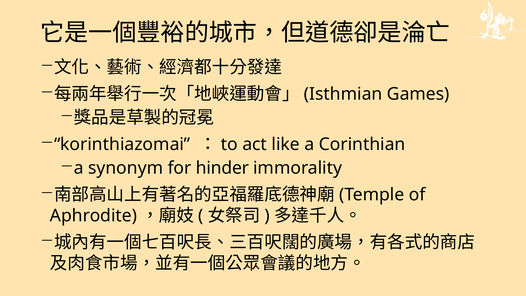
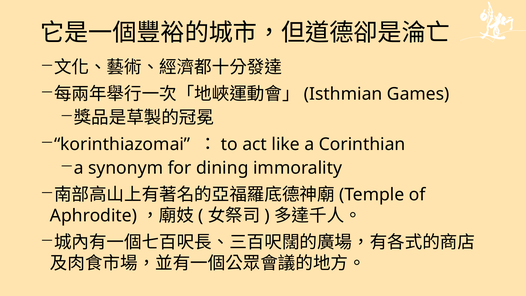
hinder: hinder -> dining
